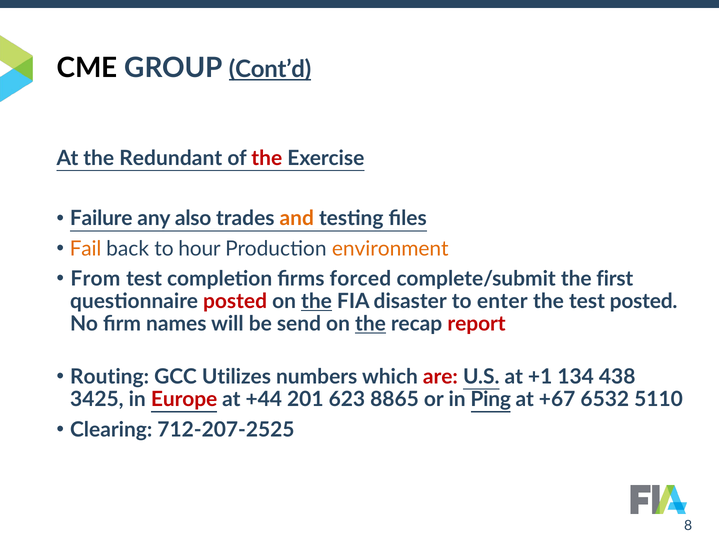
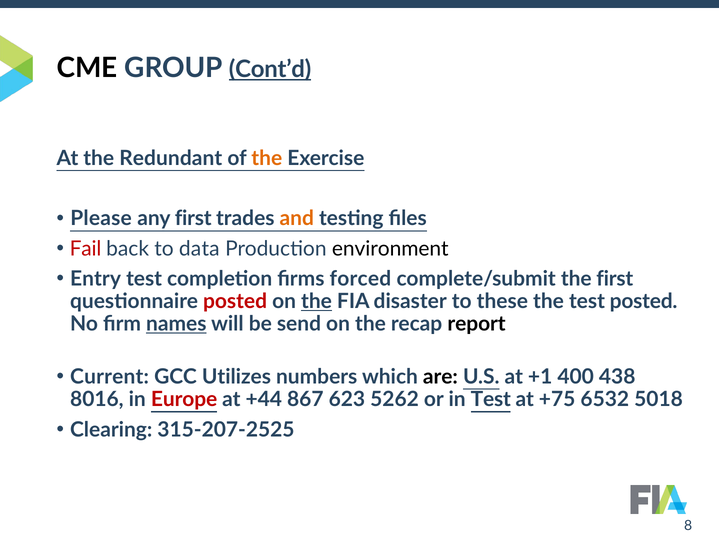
the at (267, 158) colour: red -> orange
Failure: Failure -> Please
any also: also -> first
Fail colour: orange -> red
hour: hour -> data
environment colour: orange -> black
From: From -> Entry
enter: enter -> these
names underline: none -> present
the at (370, 324) underline: present -> none
report colour: red -> black
Routing: Routing -> Current
are colour: red -> black
134: 134 -> 400
3425: 3425 -> 8016
201: 201 -> 867
8865: 8865 -> 5262
in Ping: Ping -> Test
+67: +67 -> +75
5110: 5110 -> 5018
712-207-2525: 712-207-2525 -> 315-207-2525
